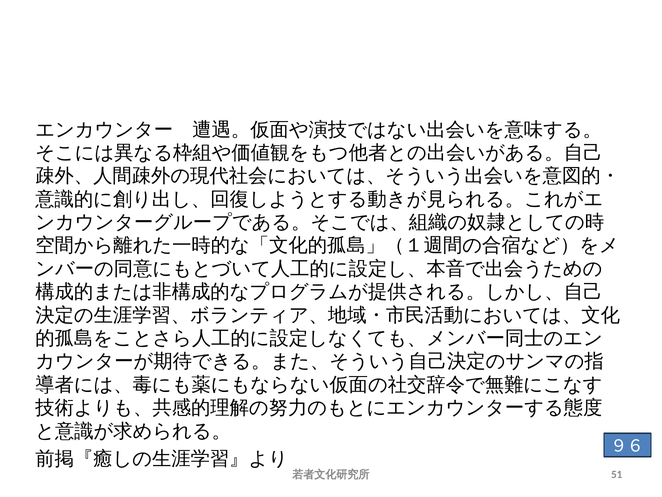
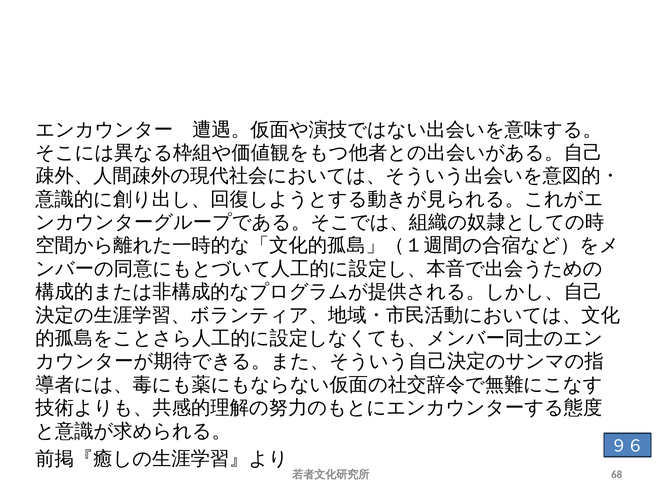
51: 51 -> 68
